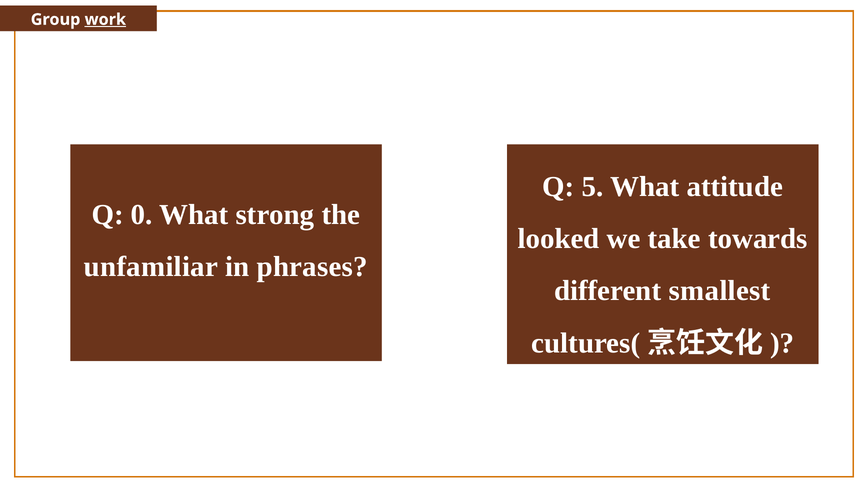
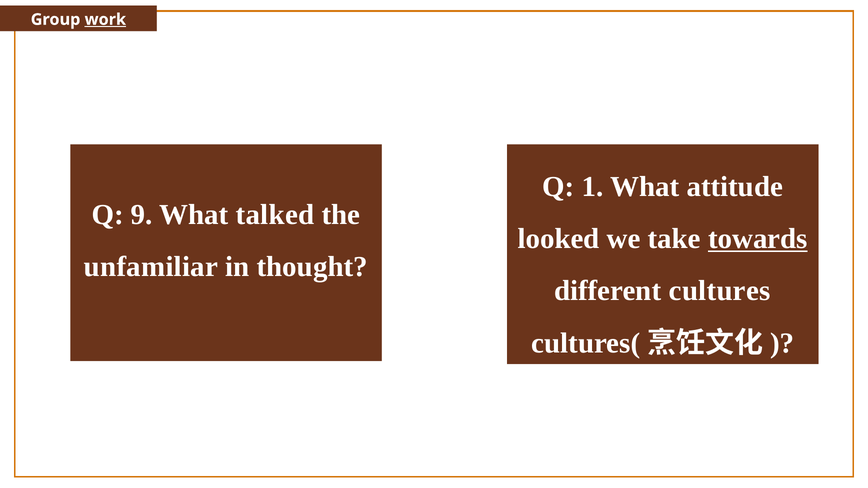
5: 5 -> 1
0: 0 -> 9
strong: strong -> talked
towards underline: none -> present
phrases: phrases -> thought
smallest: smallest -> cultures
